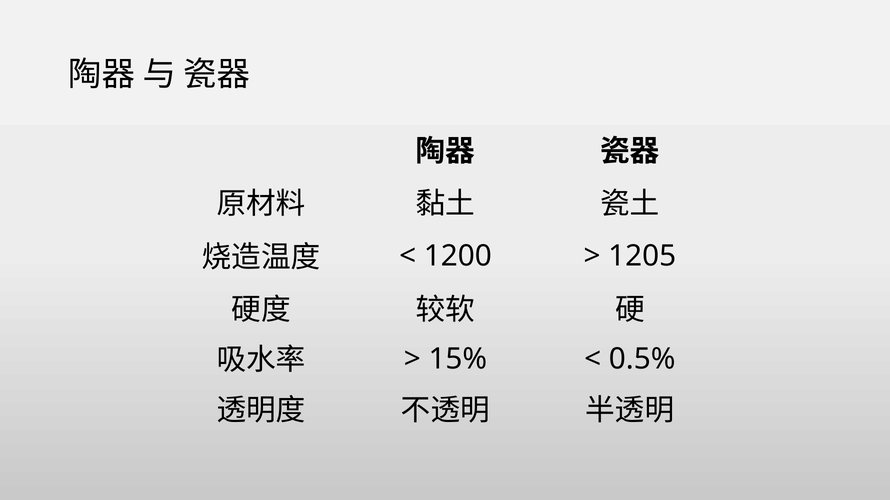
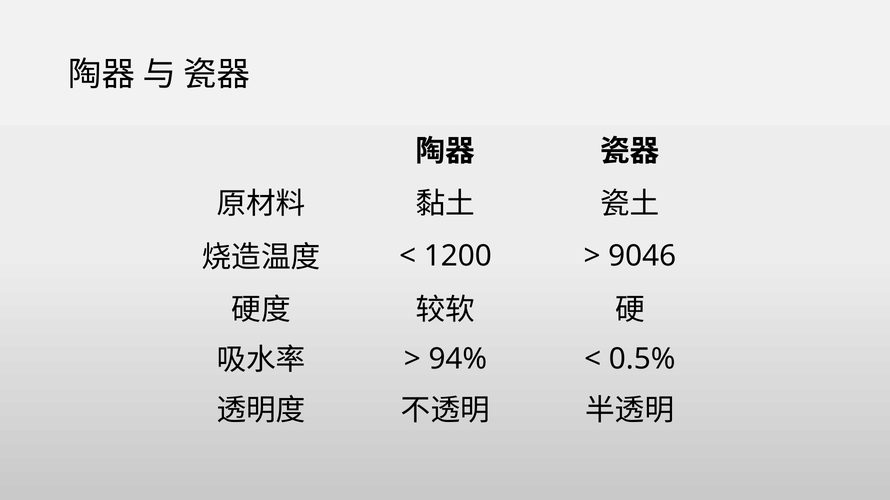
1205: 1205 -> 9046
15%: 15% -> 94%
